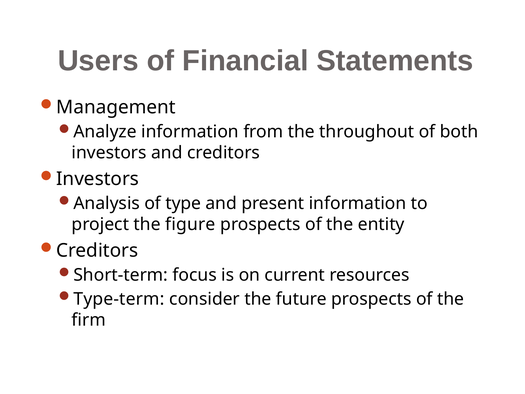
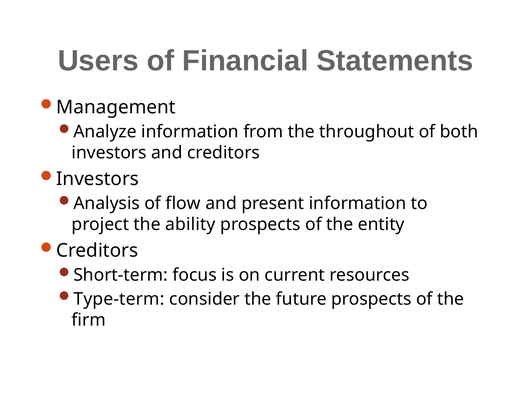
type: type -> flow
figure: figure -> ability
